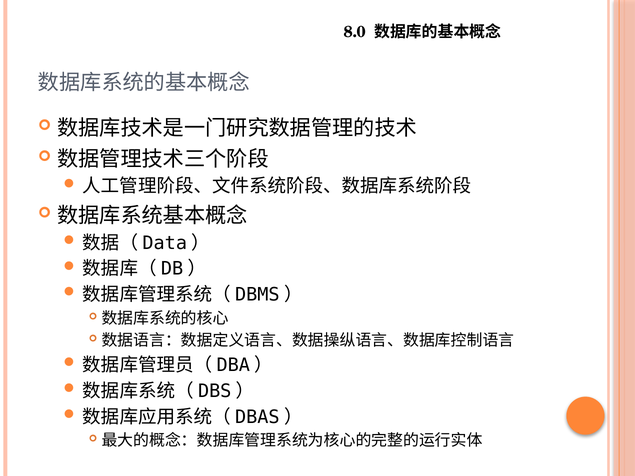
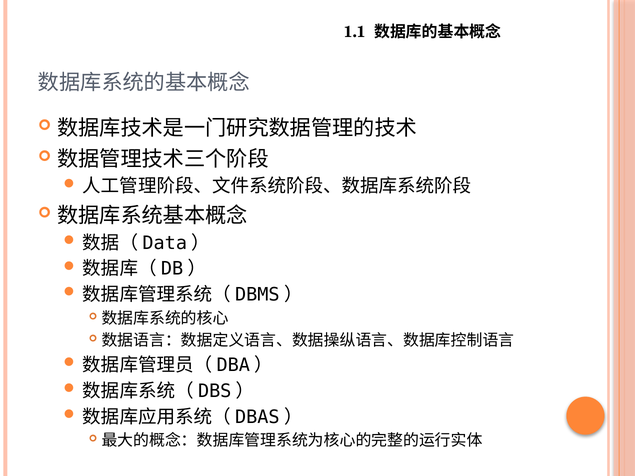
8.0: 8.0 -> 1.1
